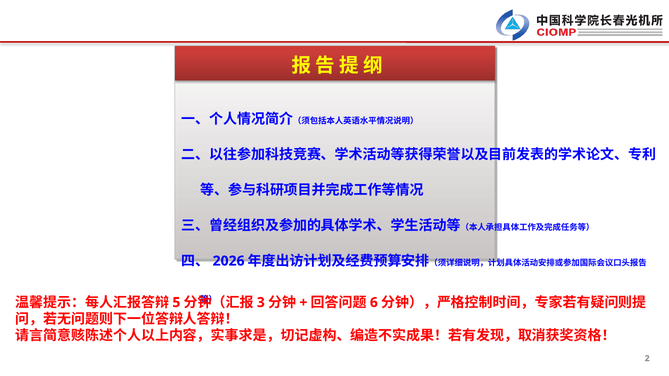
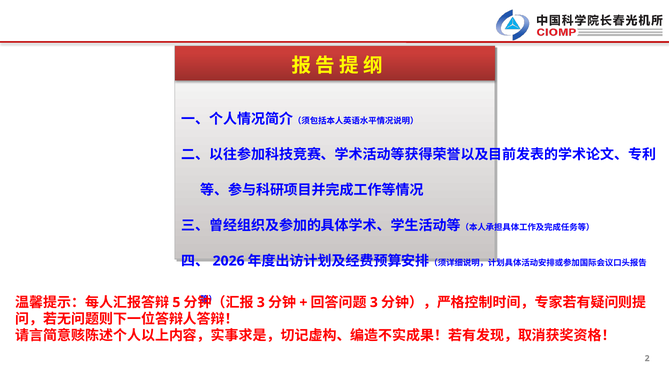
6 at (374, 303): 6 -> 3
